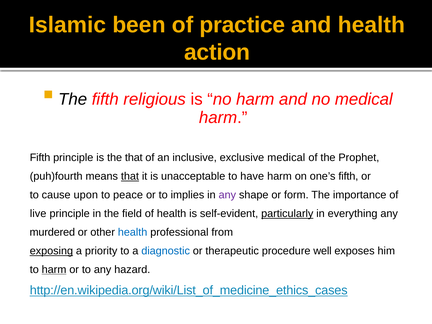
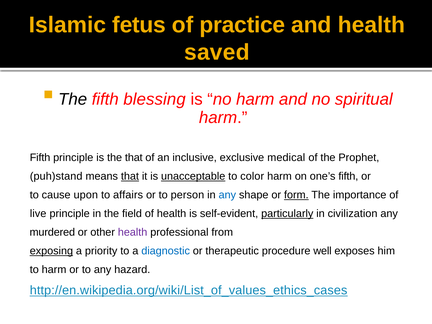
been: been -> fetus
action: action -> saved
religious: religious -> blessing
no medical: medical -> spiritual
puh)fourth: puh)fourth -> puh)stand
unacceptable underline: none -> present
have: have -> color
peace: peace -> affairs
implies: implies -> person
any at (227, 195) colour: purple -> blue
form underline: none -> present
everything: everything -> civilization
health at (133, 232) colour: blue -> purple
harm at (54, 270) underline: present -> none
http://en.wikipedia.org/wiki/List_of_medicine_ethics_cases: http://en.wikipedia.org/wiki/List_of_medicine_ethics_cases -> http://en.wikipedia.org/wiki/List_of_values_ethics_cases
